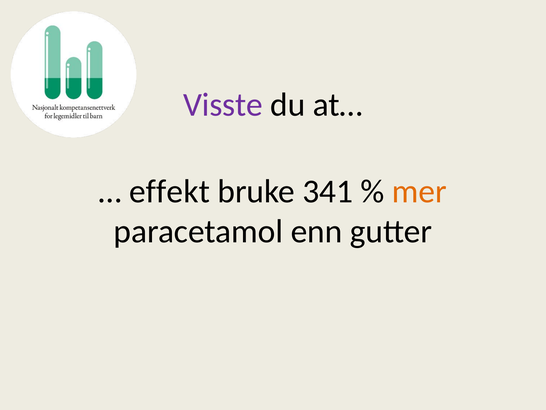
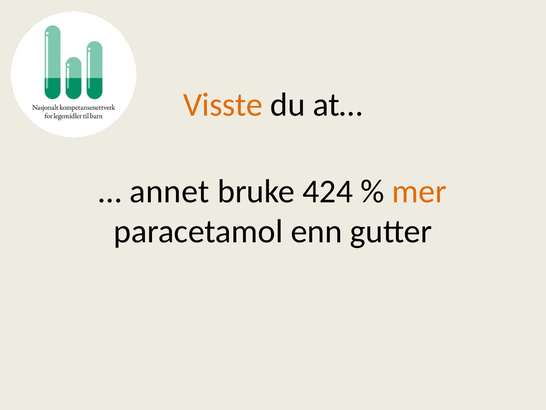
Visste colour: purple -> orange
effekt: effekt -> annet
341: 341 -> 424
